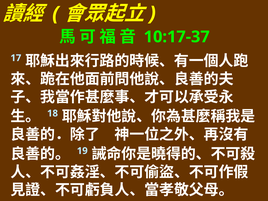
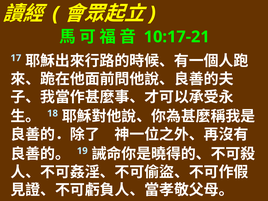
10:17-37: 10:17-37 -> 10:17-21
